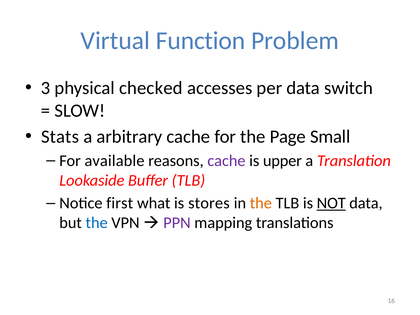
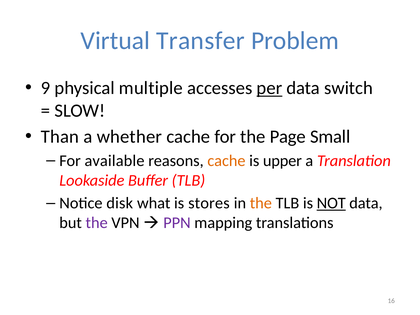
Function: Function -> Transfer
3: 3 -> 9
checked: checked -> multiple
per underline: none -> present
Stats: Stats -> Than
arbitrary: arbitrary -> whether
cache at (226, 161) colour: purple -> orange
first: first -> disk
the at (97, 223) colour: blue -> purple
